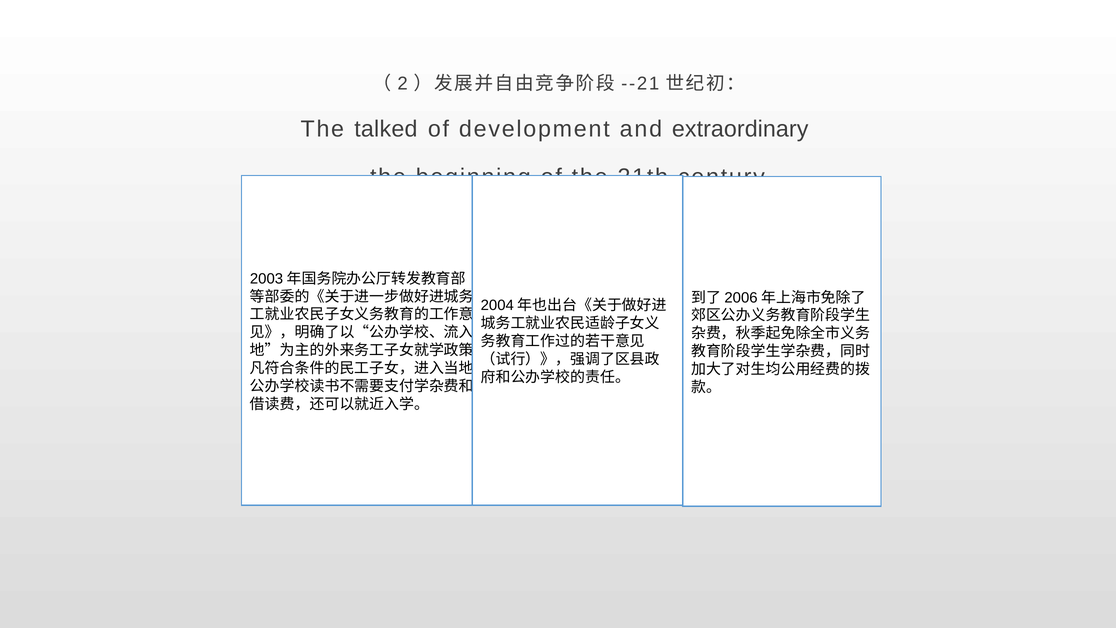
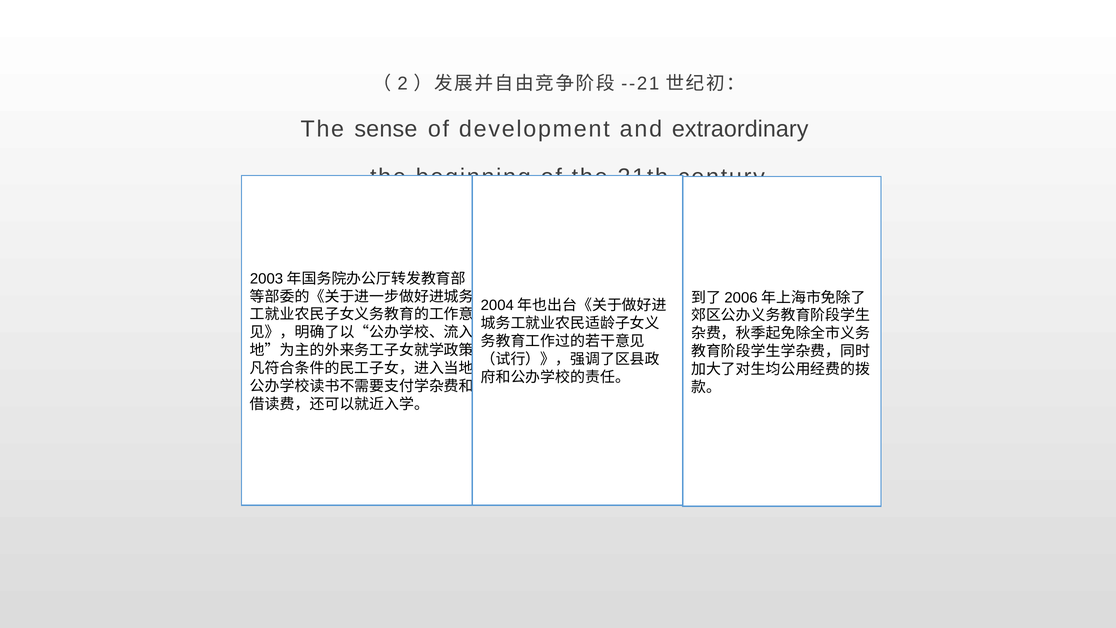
talked: talked -> sense
